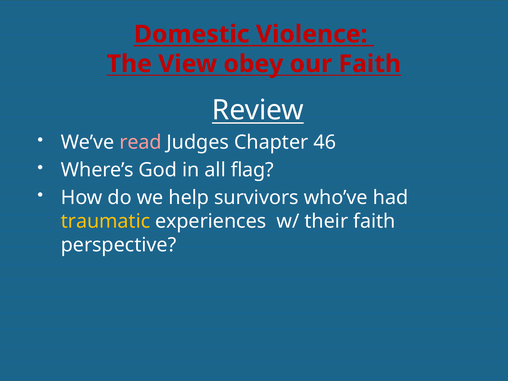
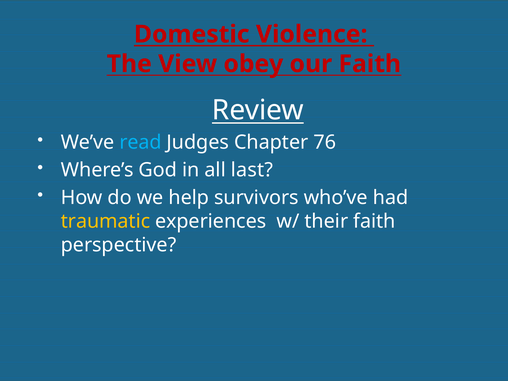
read colour: pink -> light blue
46: 46 -> 76
flag: flag -> last
